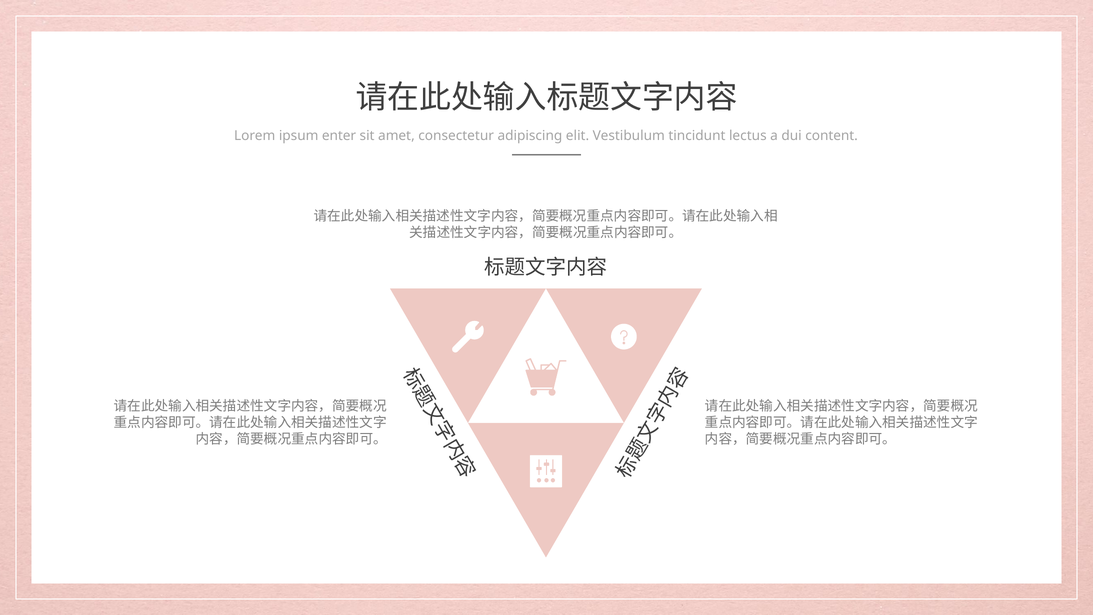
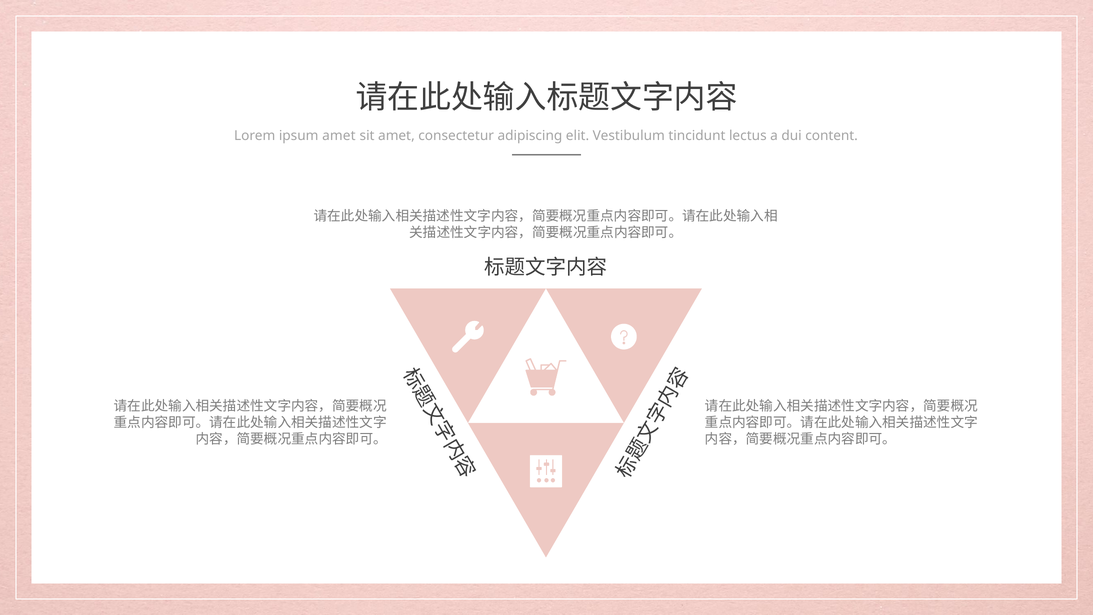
ipsum enter: enter -> amet
